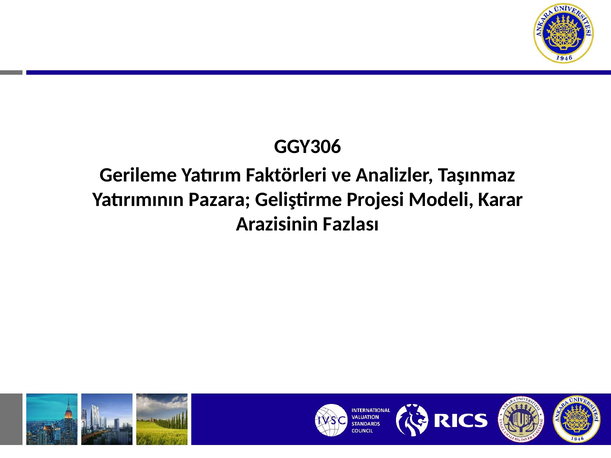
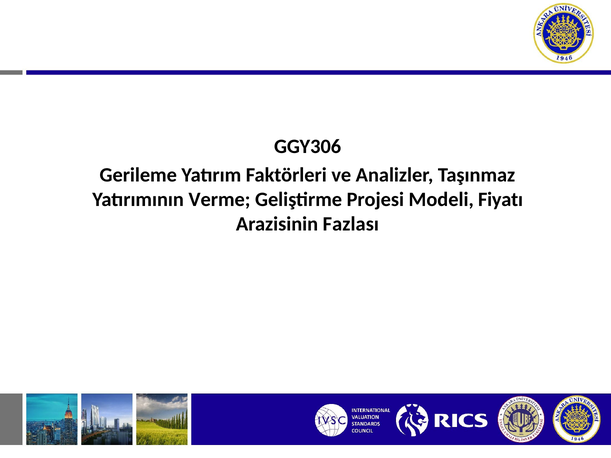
Pazara: Pazara -> Verme
Karar: Karar -> Fiyatı
